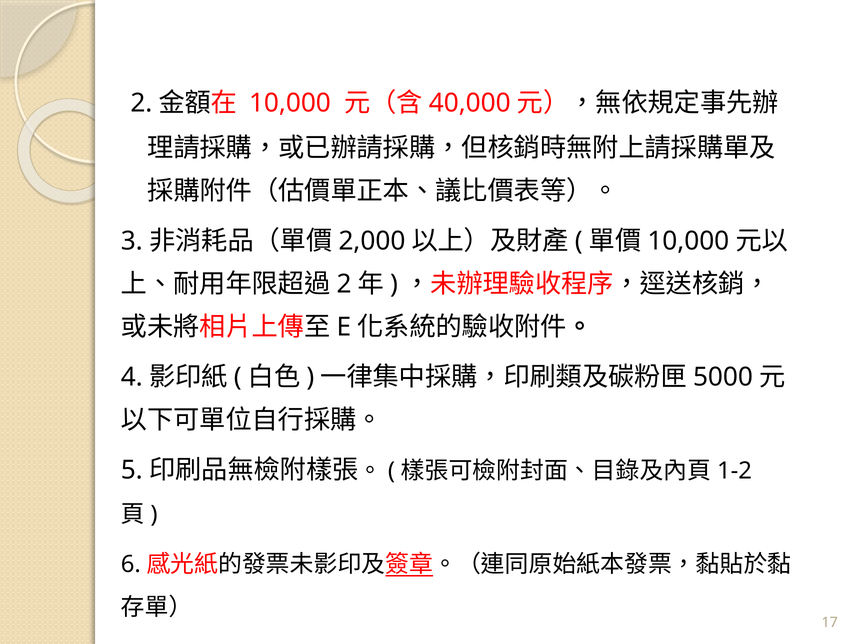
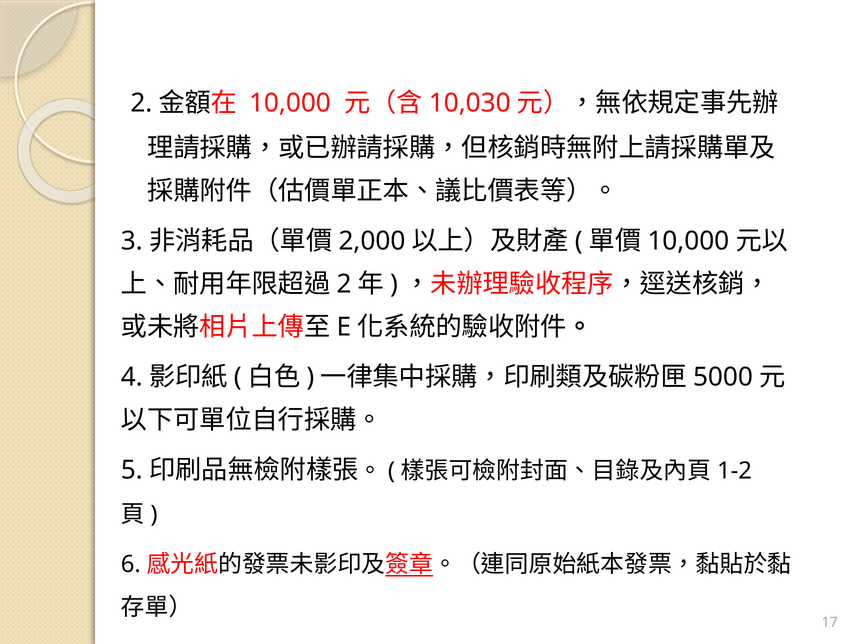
40,000: 40,000 -> 10,030
